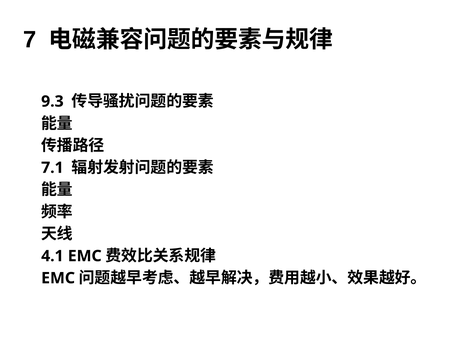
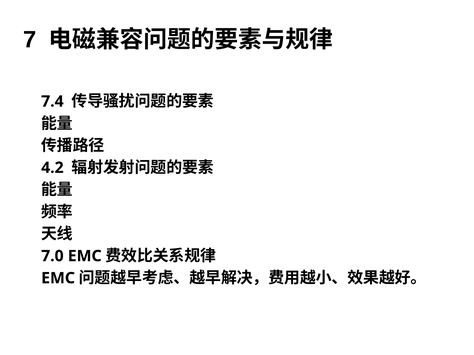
9.3: 9.3 -> 7.4
7.1: 7.1 -> 4.2
4.1: 4.1 -> 7.0
